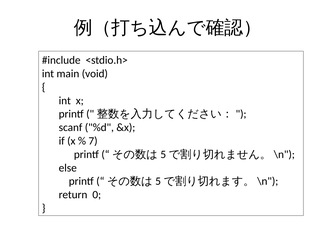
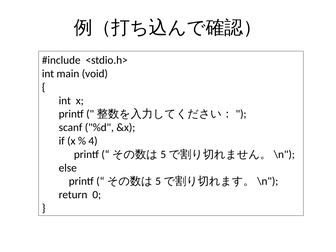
7: 7 -> 4
